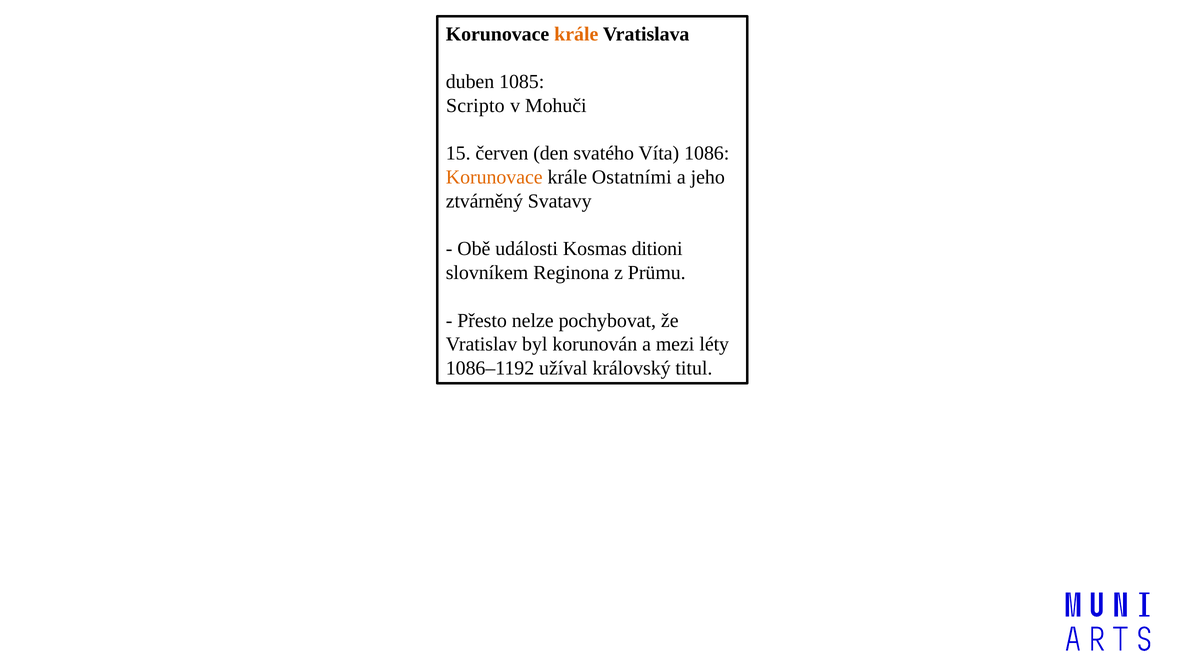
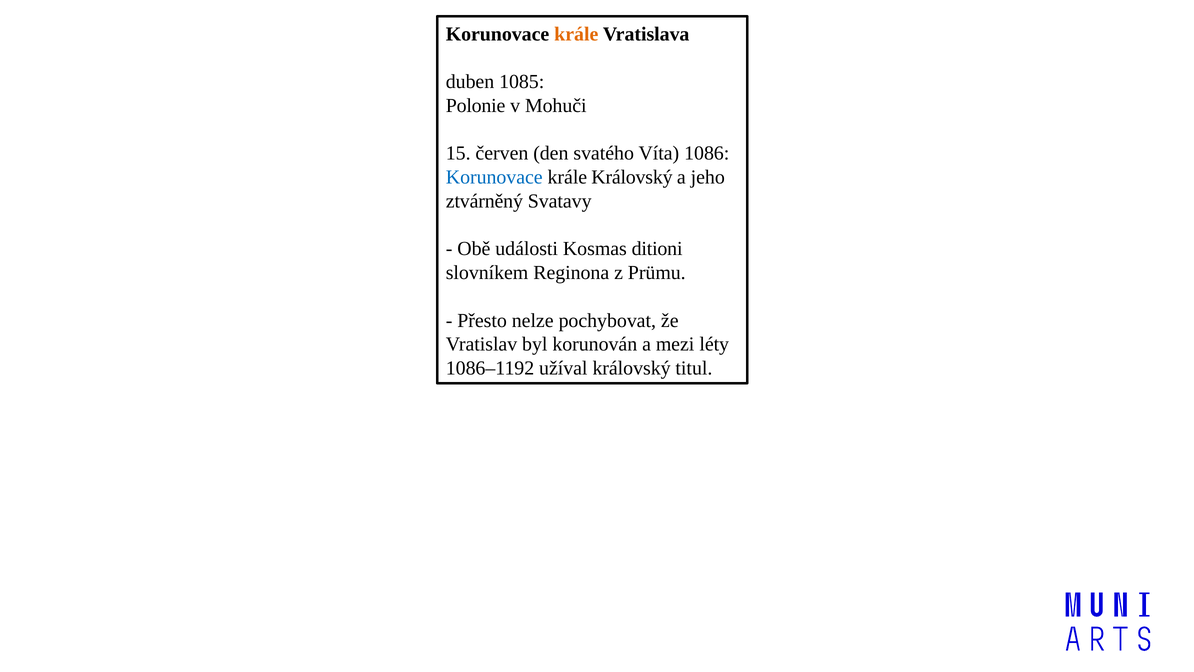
Scripto: Scripto -> Polonie
Korunovace at (494, 177) colour: orange -> blue
krále Ostatními: Ostatními -> Královský
